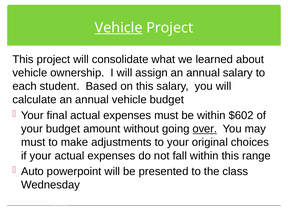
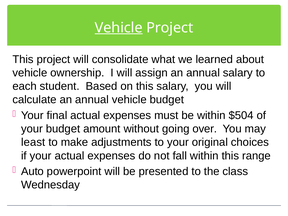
$602: $602 -> $504
over underline: present -> none
must at (33, 142): must -> least
